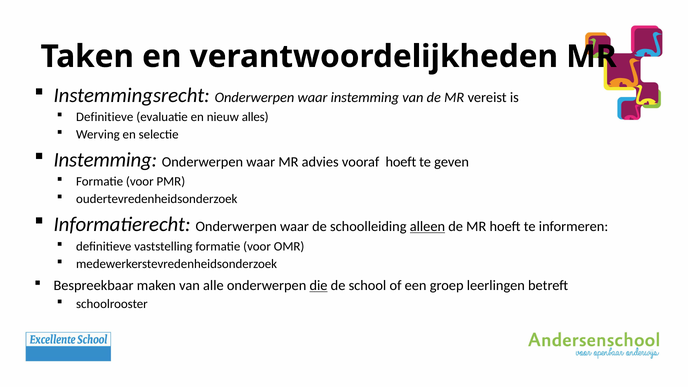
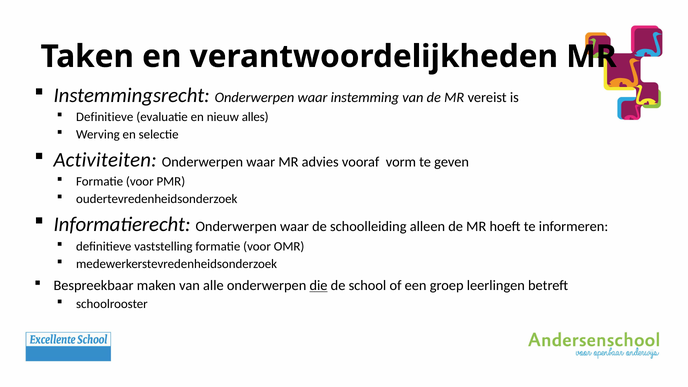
Instemming at (105, 160): Instemming -> Activiteiten
vooraf hoeft: hoeft -> vorm
alleen underline: present -> none
